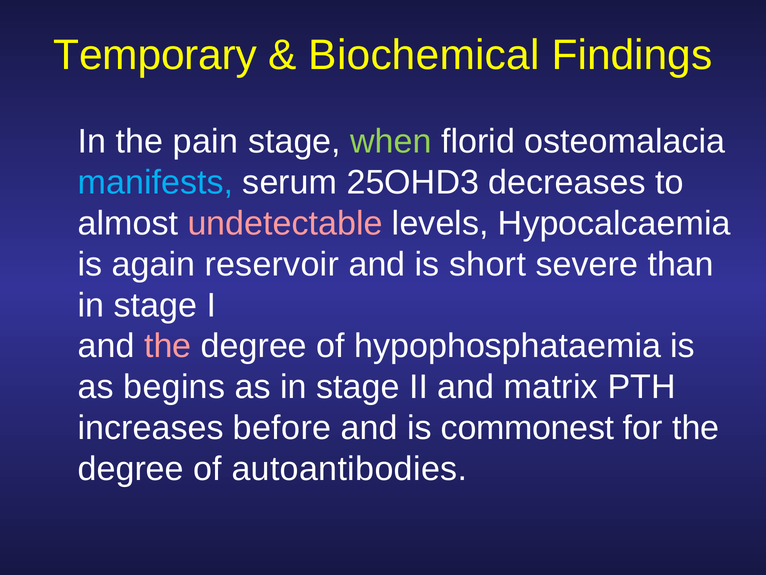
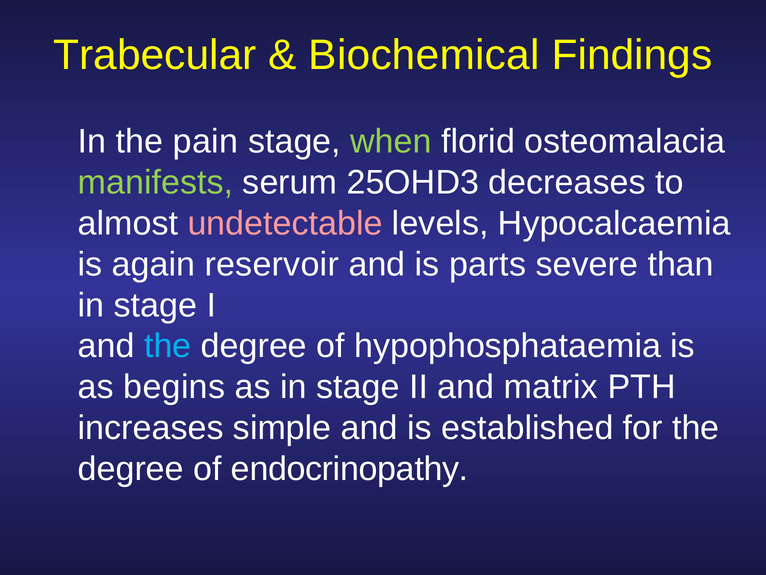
Temporary: Temporary -> Trabecular
manifests colour: light blue -> light green
short: short -> parts
the at (168, 346) colour: pink -> light blue
before: before -> simple
commonest: commonest -> established
autoantibodies: autoantibodies -> endocrinopathy
